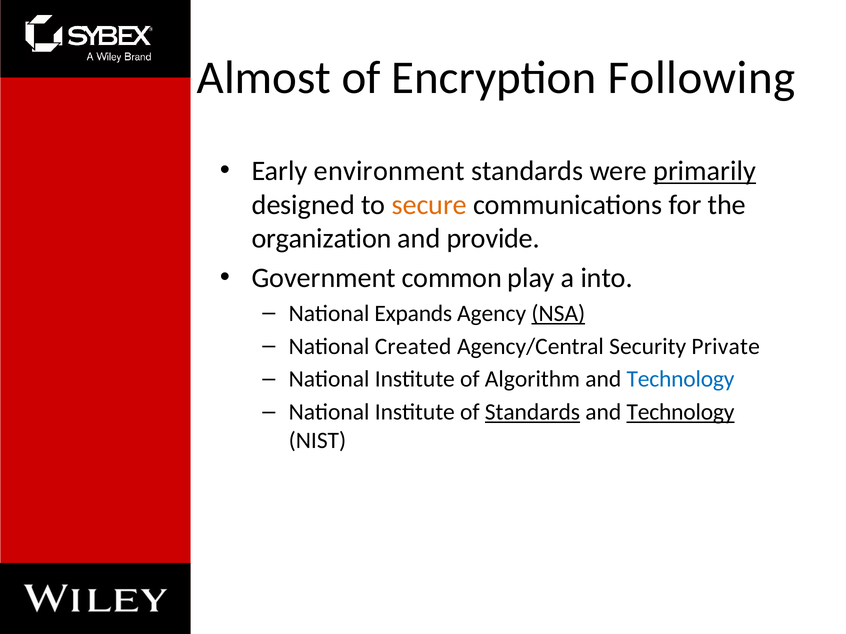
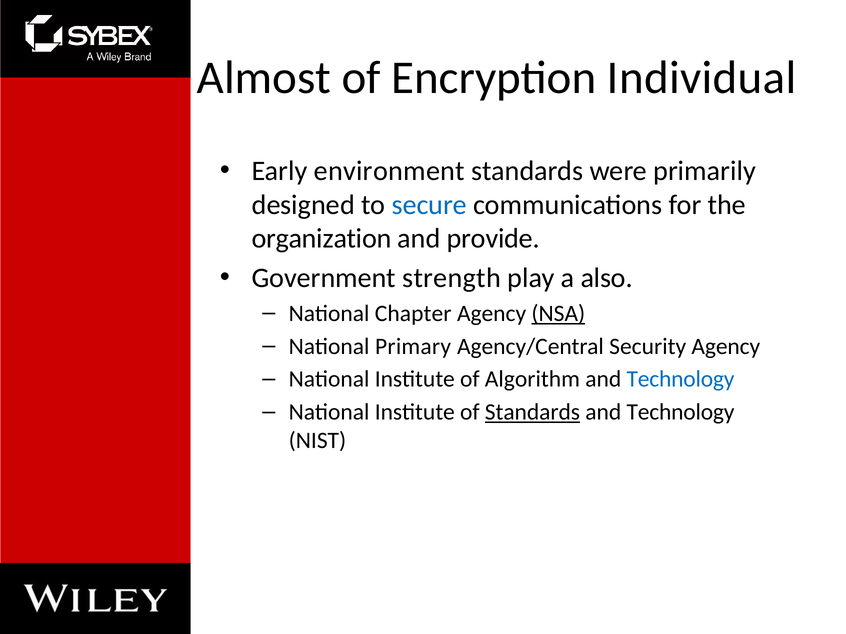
Following: Following -> Individual
primarily underline: present -> none
secure colour: orange -> blue
common: common -> strength
into: into -> also
Expands: Expands -> Chapter
Created: Created -> Primary
Security Private: Private -> Agency
Technology at (681, 412) underline: present -> none
